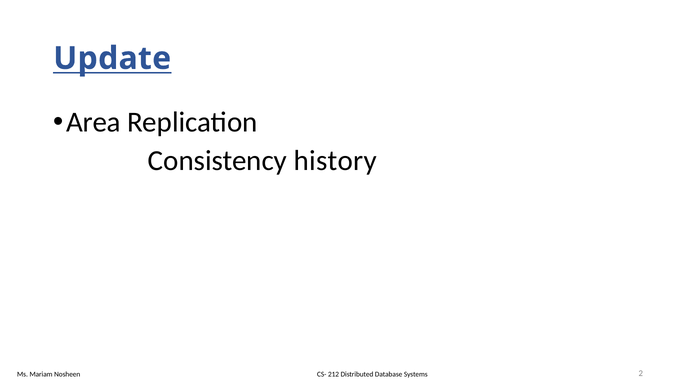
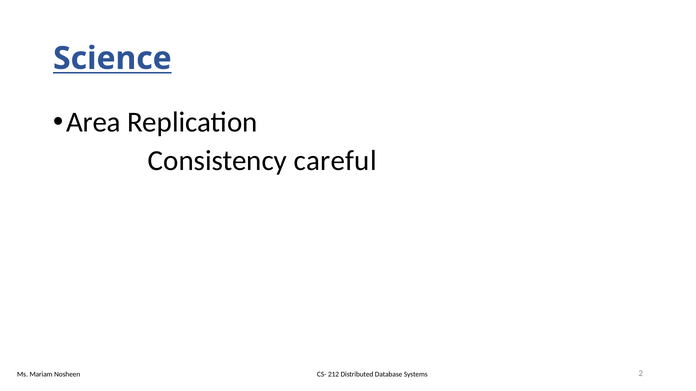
Update: Update -> Science
history: history -> careful
